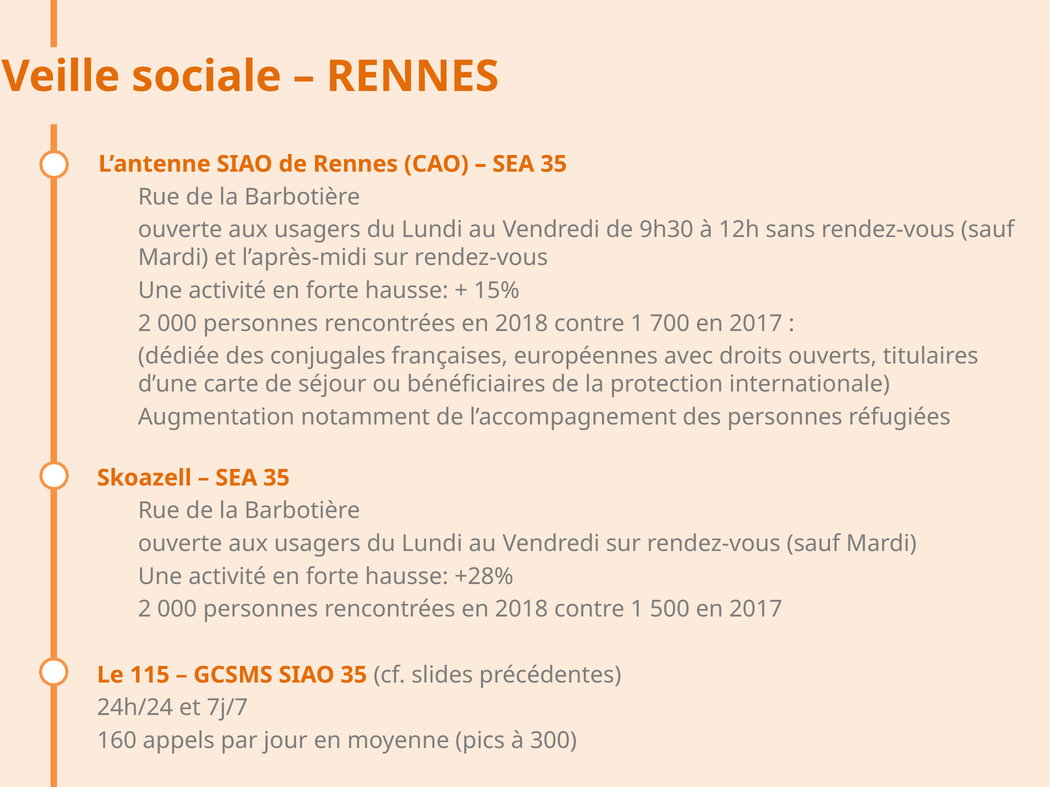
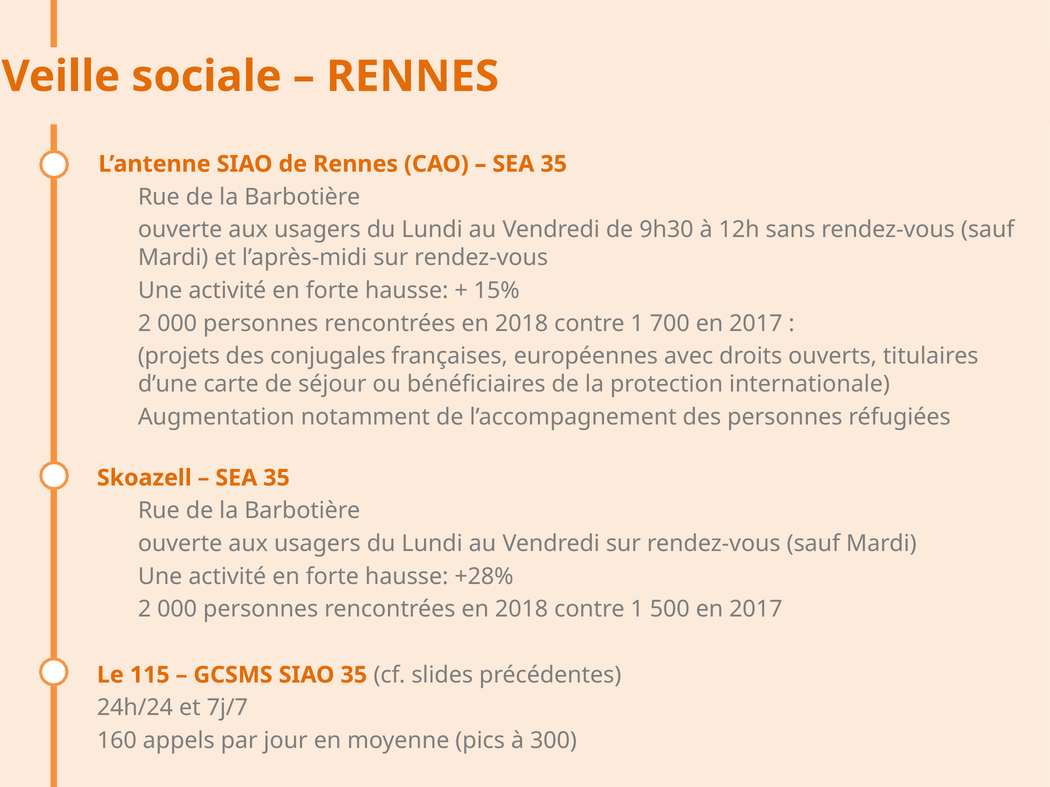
dédiée: dédiée -> projets
